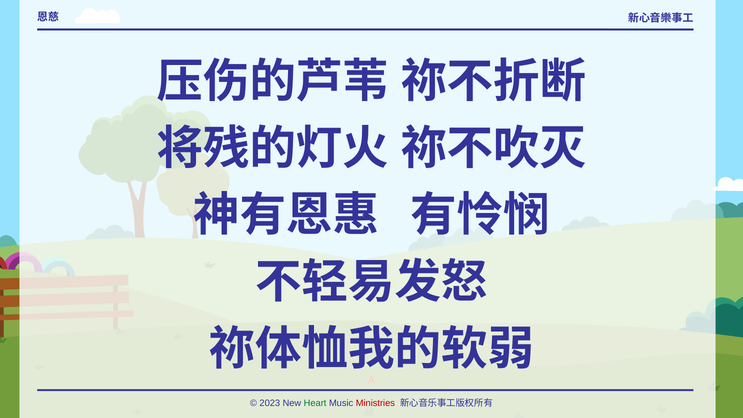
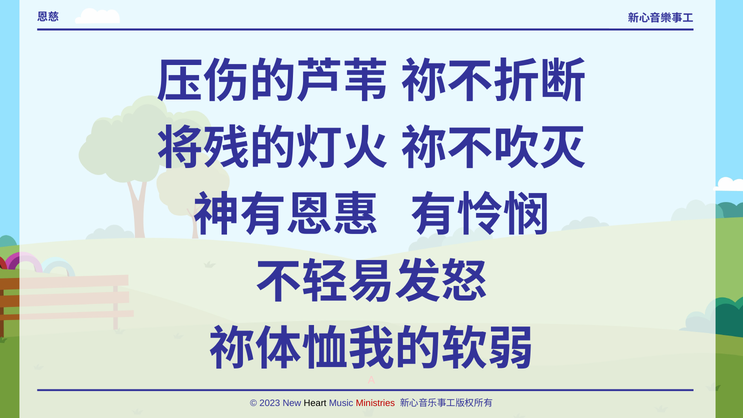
Heart colour: green -> black
